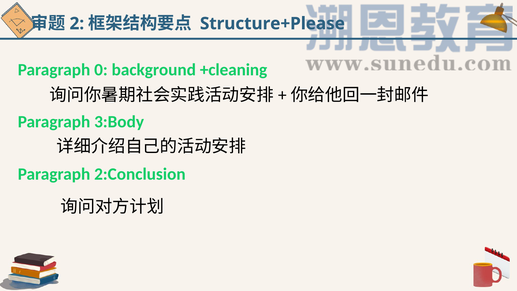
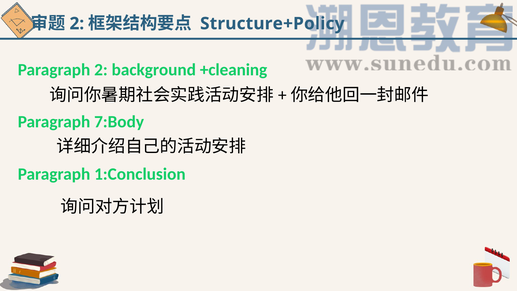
Structure+Please: Structure+Please -> Structure+Policy
Paragraph 0: 0 -> 2
3:Body: 3:Body -> 7:Body
2:Conclusion: 2:Conclusion -> 1:Conclusion
